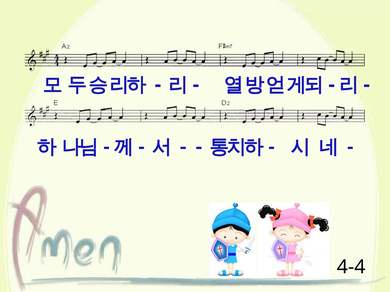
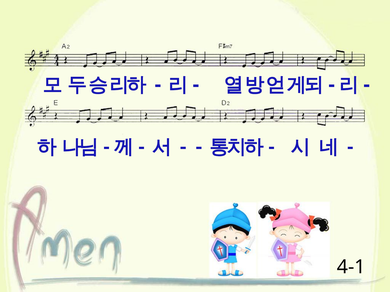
4-4: 4-4 -> 4-1
